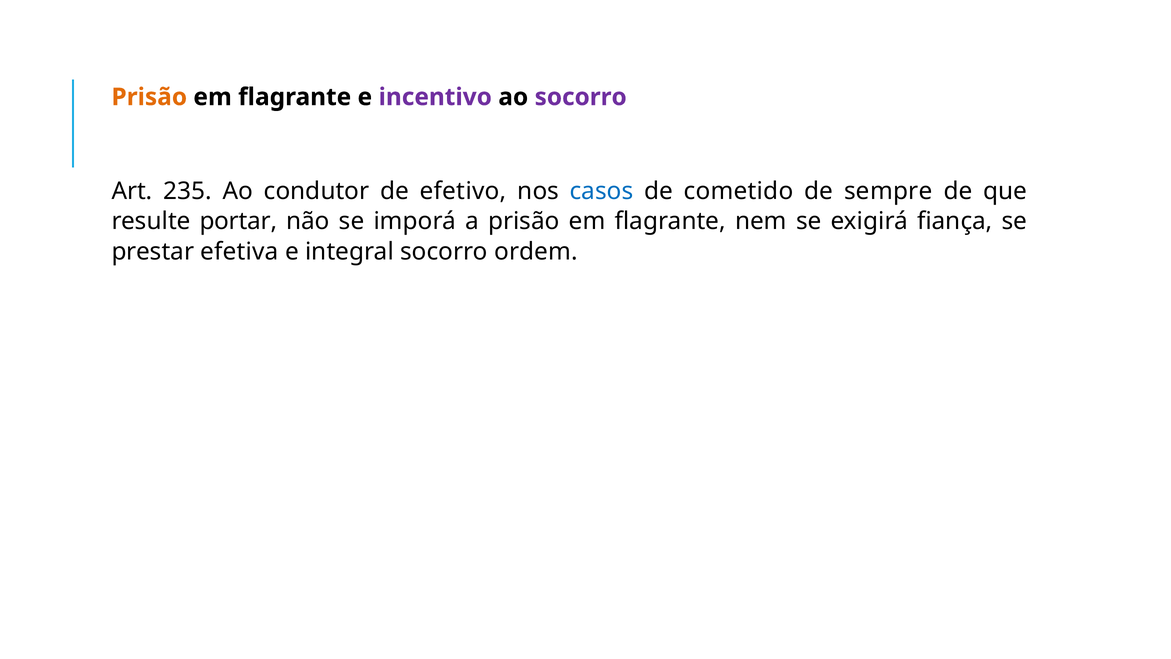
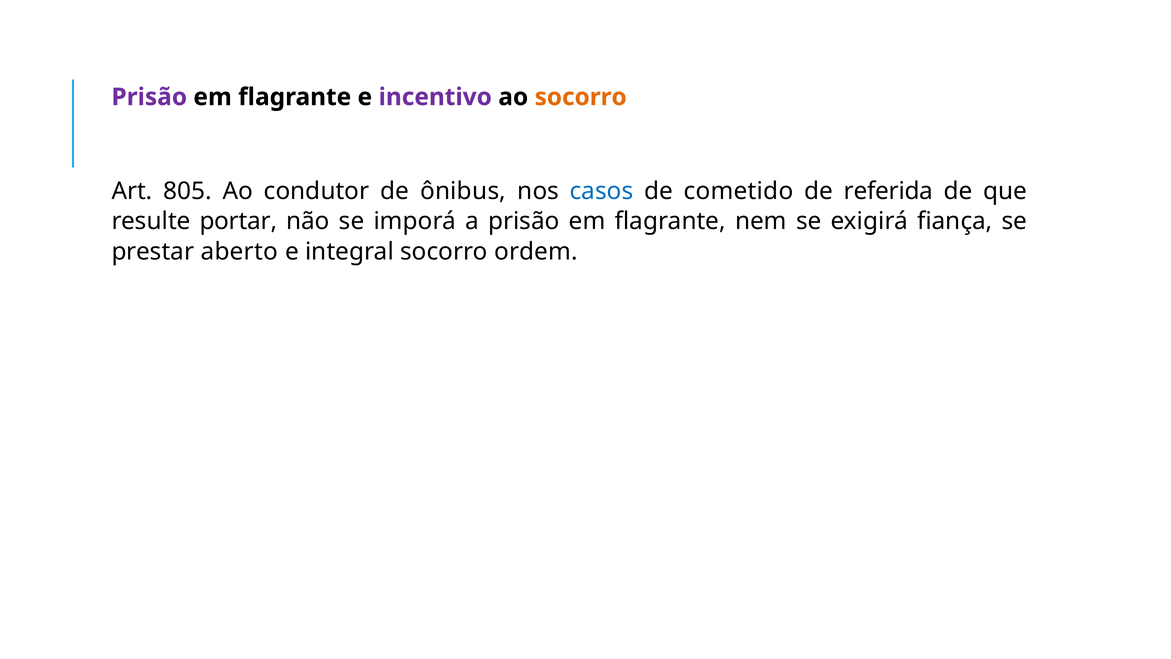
Prisão at (149, 97) colour: orange -> purple
socorro at (581, 97) colour: purple -> orange
235: 235 -> 805
efetivo: efetivo -> ônibus
sempre: sempre -> referida
efetiva: efetiva -> aberto
